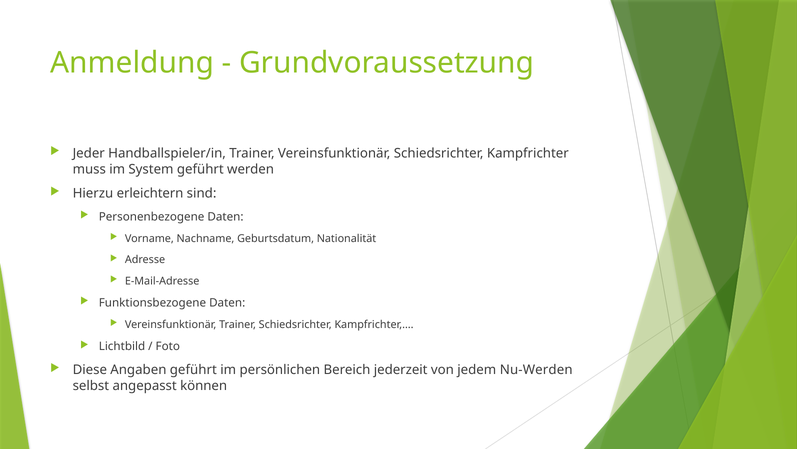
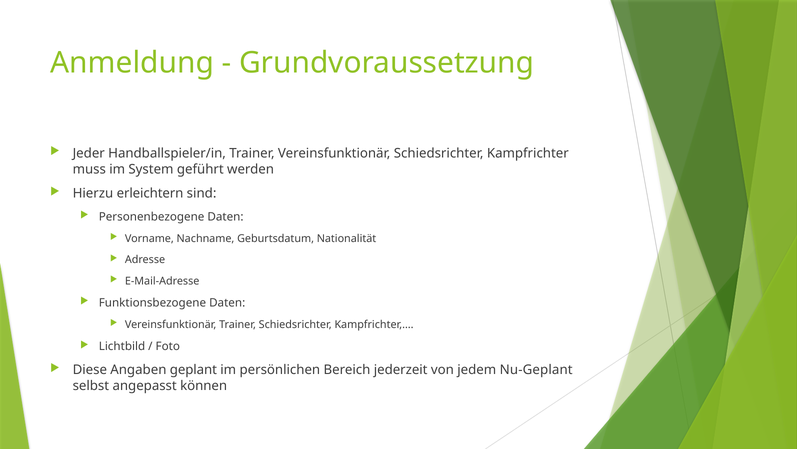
Angaben geführt: geführt -> geplant
Nu-Werden: Nu-Werden -> Nu-Geplant
